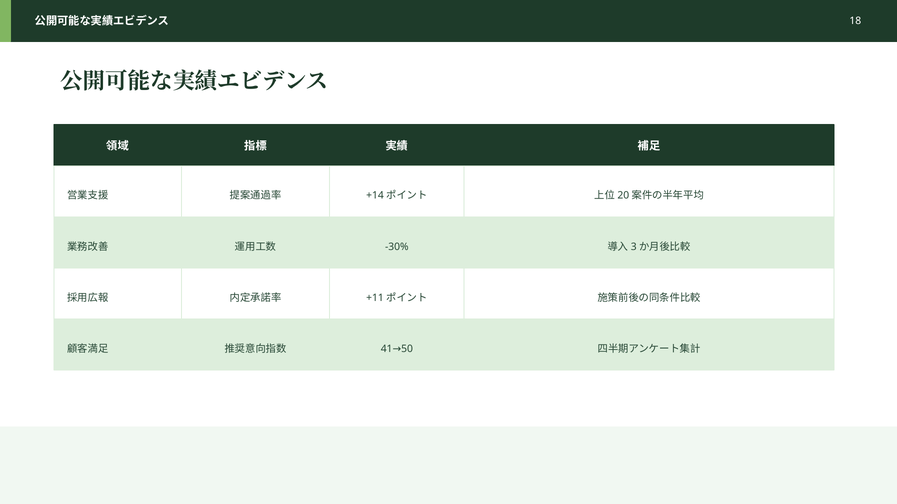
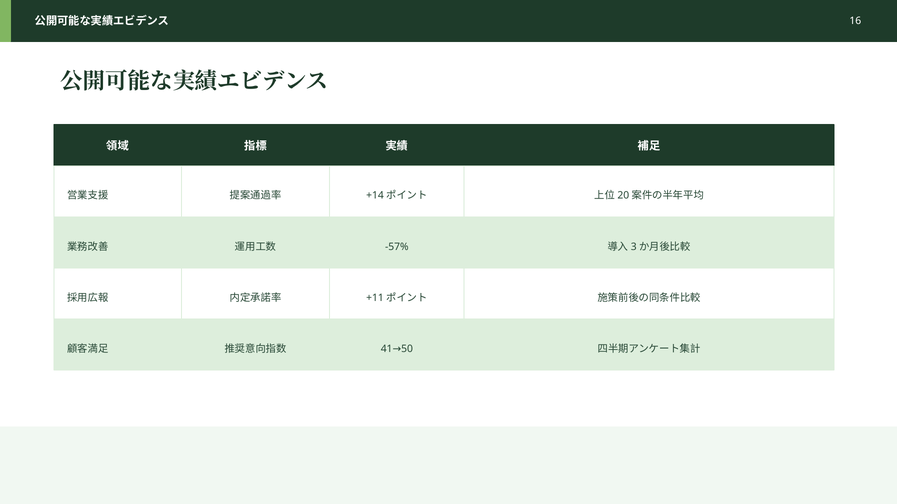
18: 18 -> 16
-30%: -30% -> -57%
